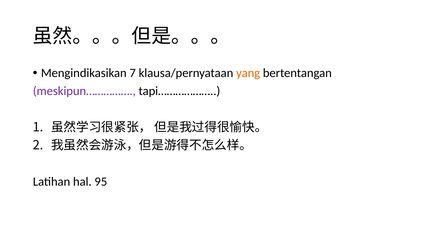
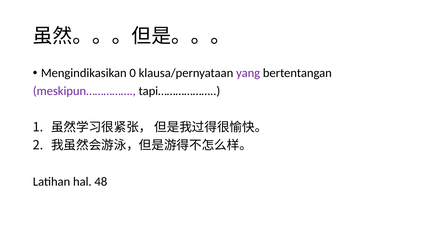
7: 7 -> 0
yang colour: orange -> purple
95: 95 -> 48
